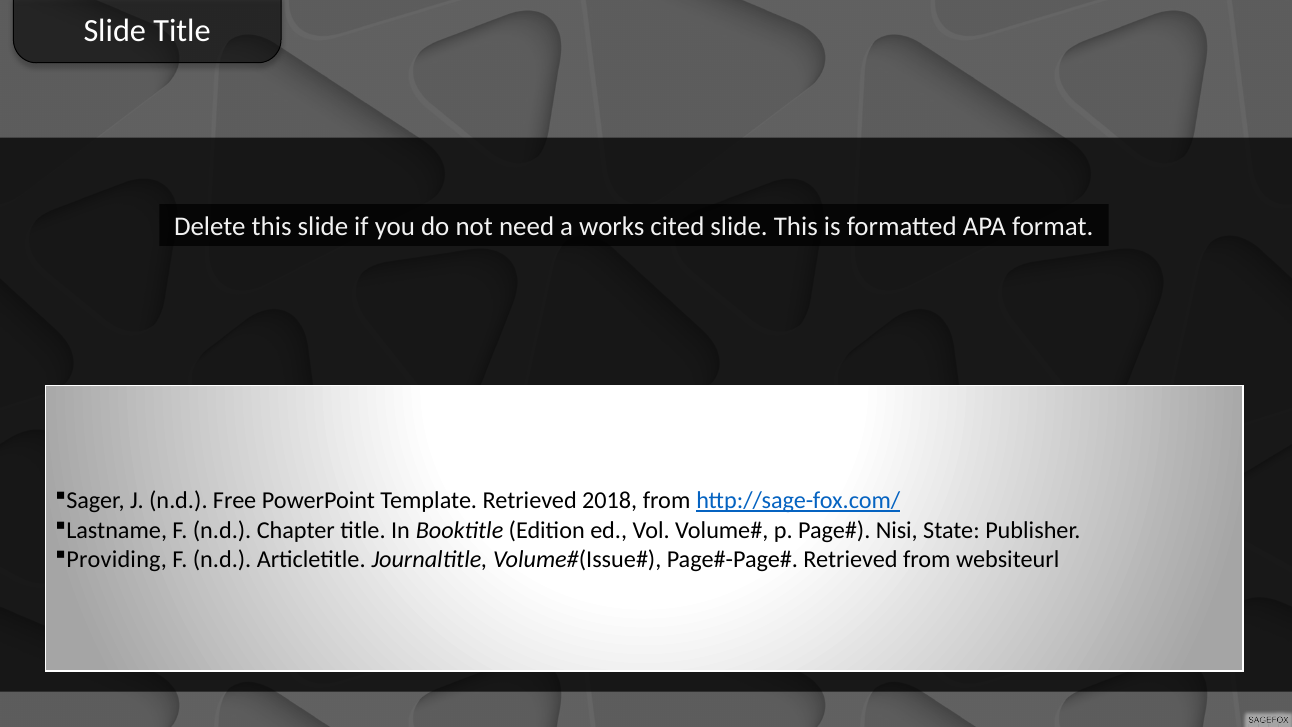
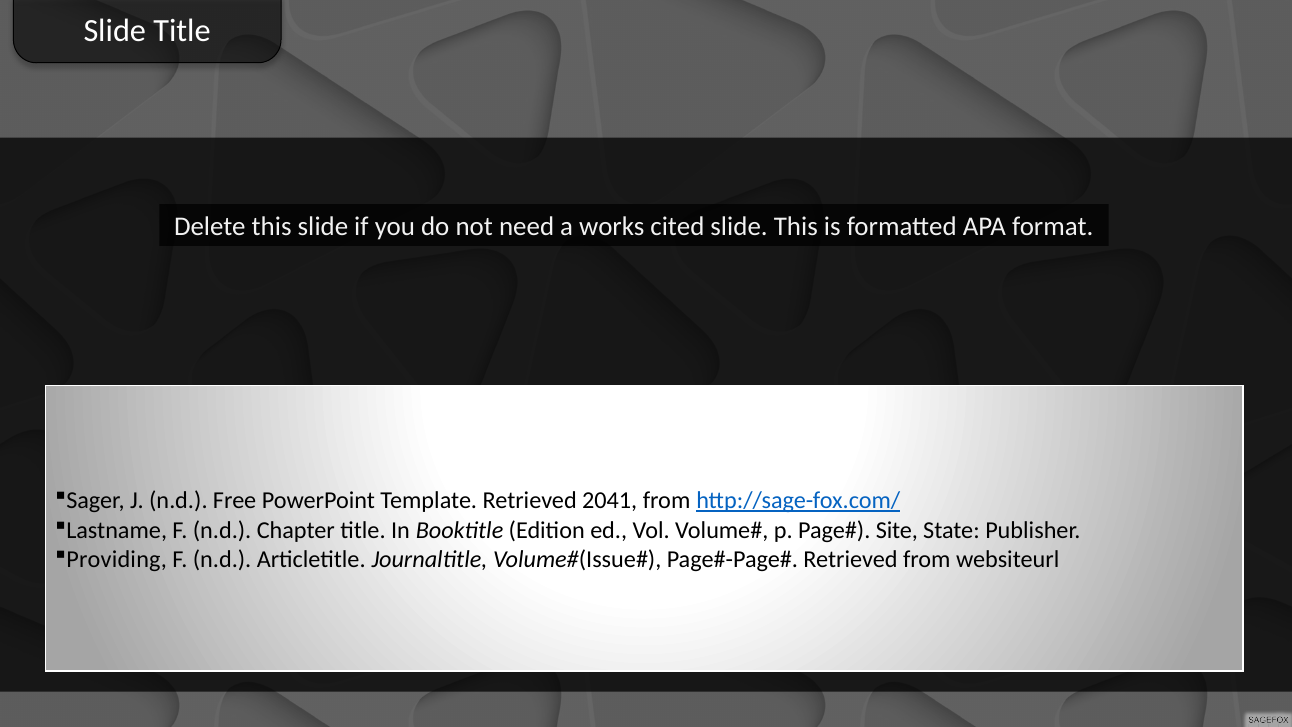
2018: 2018 -> 2041
Nisi: Nisi -> Site
